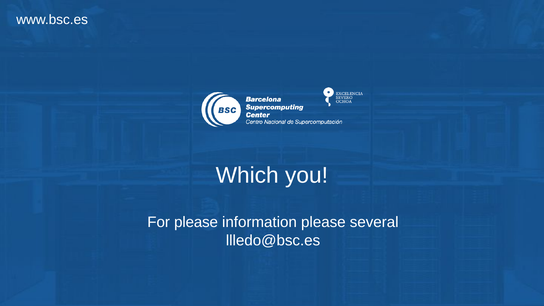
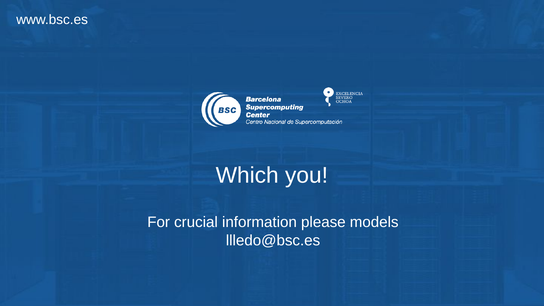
For please: please -> crucial
several: several -> models
